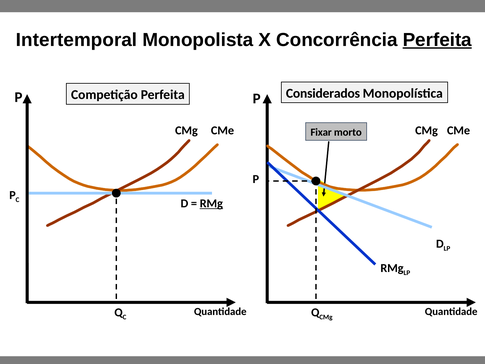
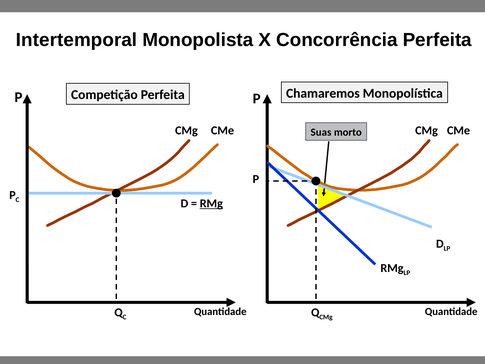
Perfeita at (437, 40) underline: present -> none
Considerados: Considerados -> Chamaremos
Fixar: Fixar -> Suas
